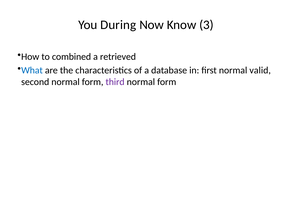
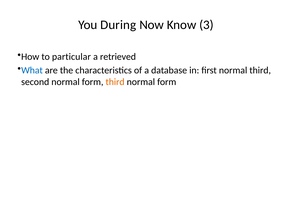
combined: combined -> particular
normal valid: valid -> third
third at (115, 82) colour: purple -> orange
